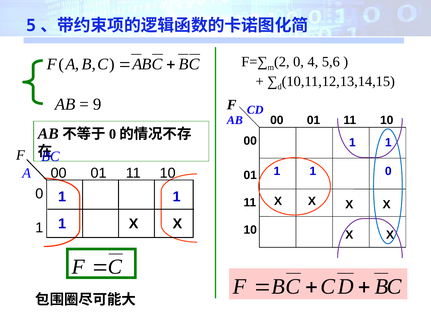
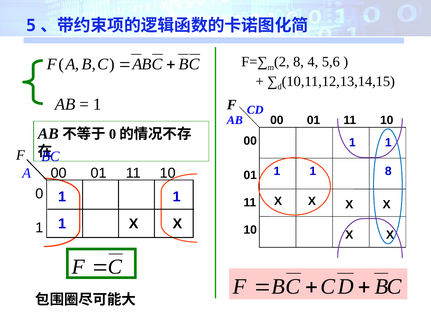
0 at (299, 62): 0 -> 8
9 at (97, 104): 9 -> 1
1 0: 0 -> 8
